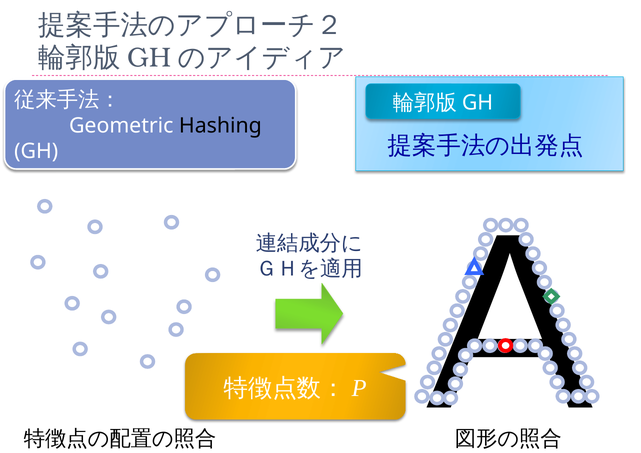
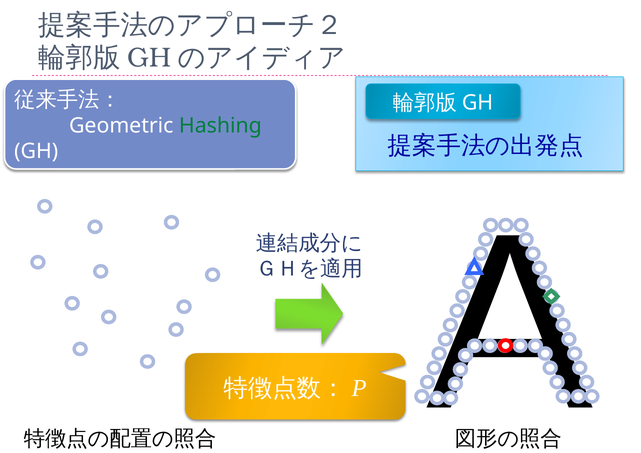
Hashing colour: black -> green
